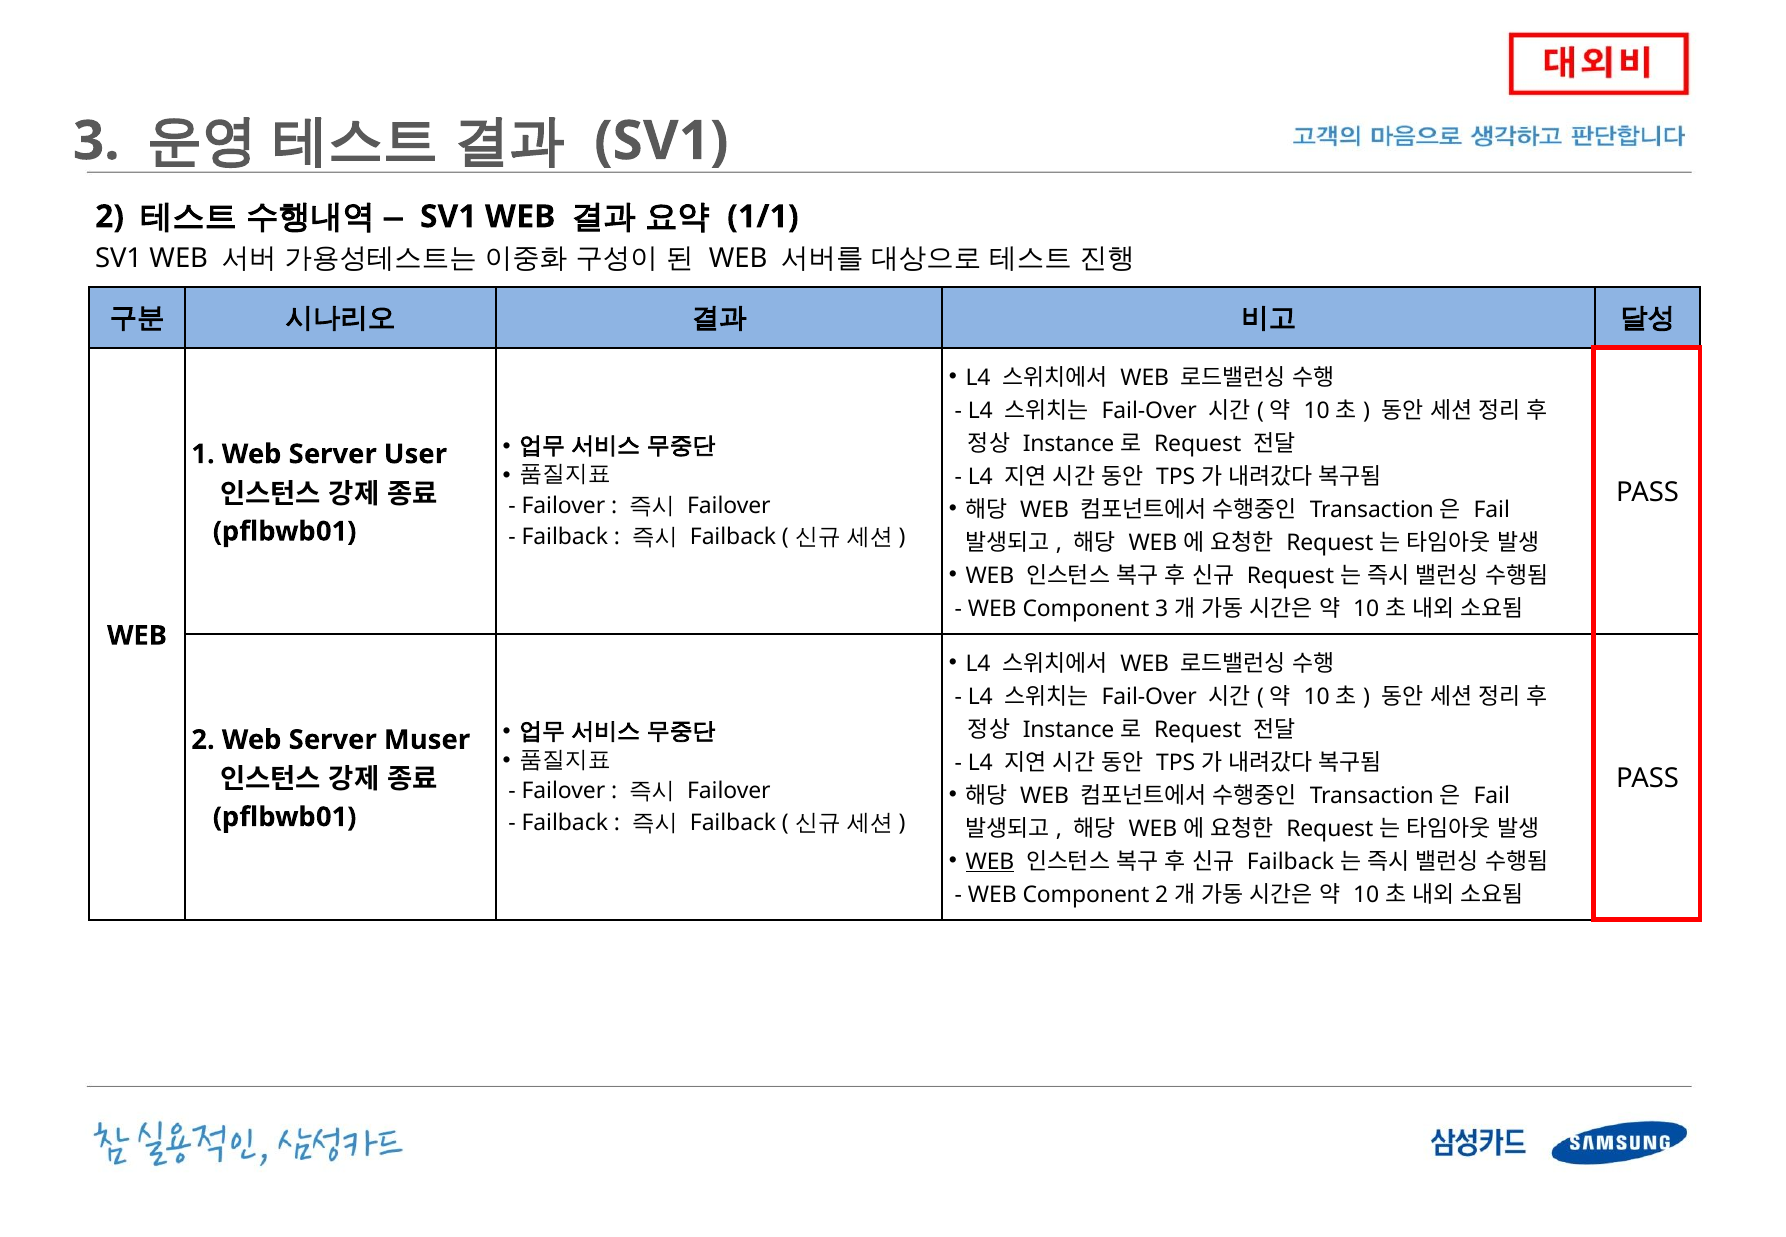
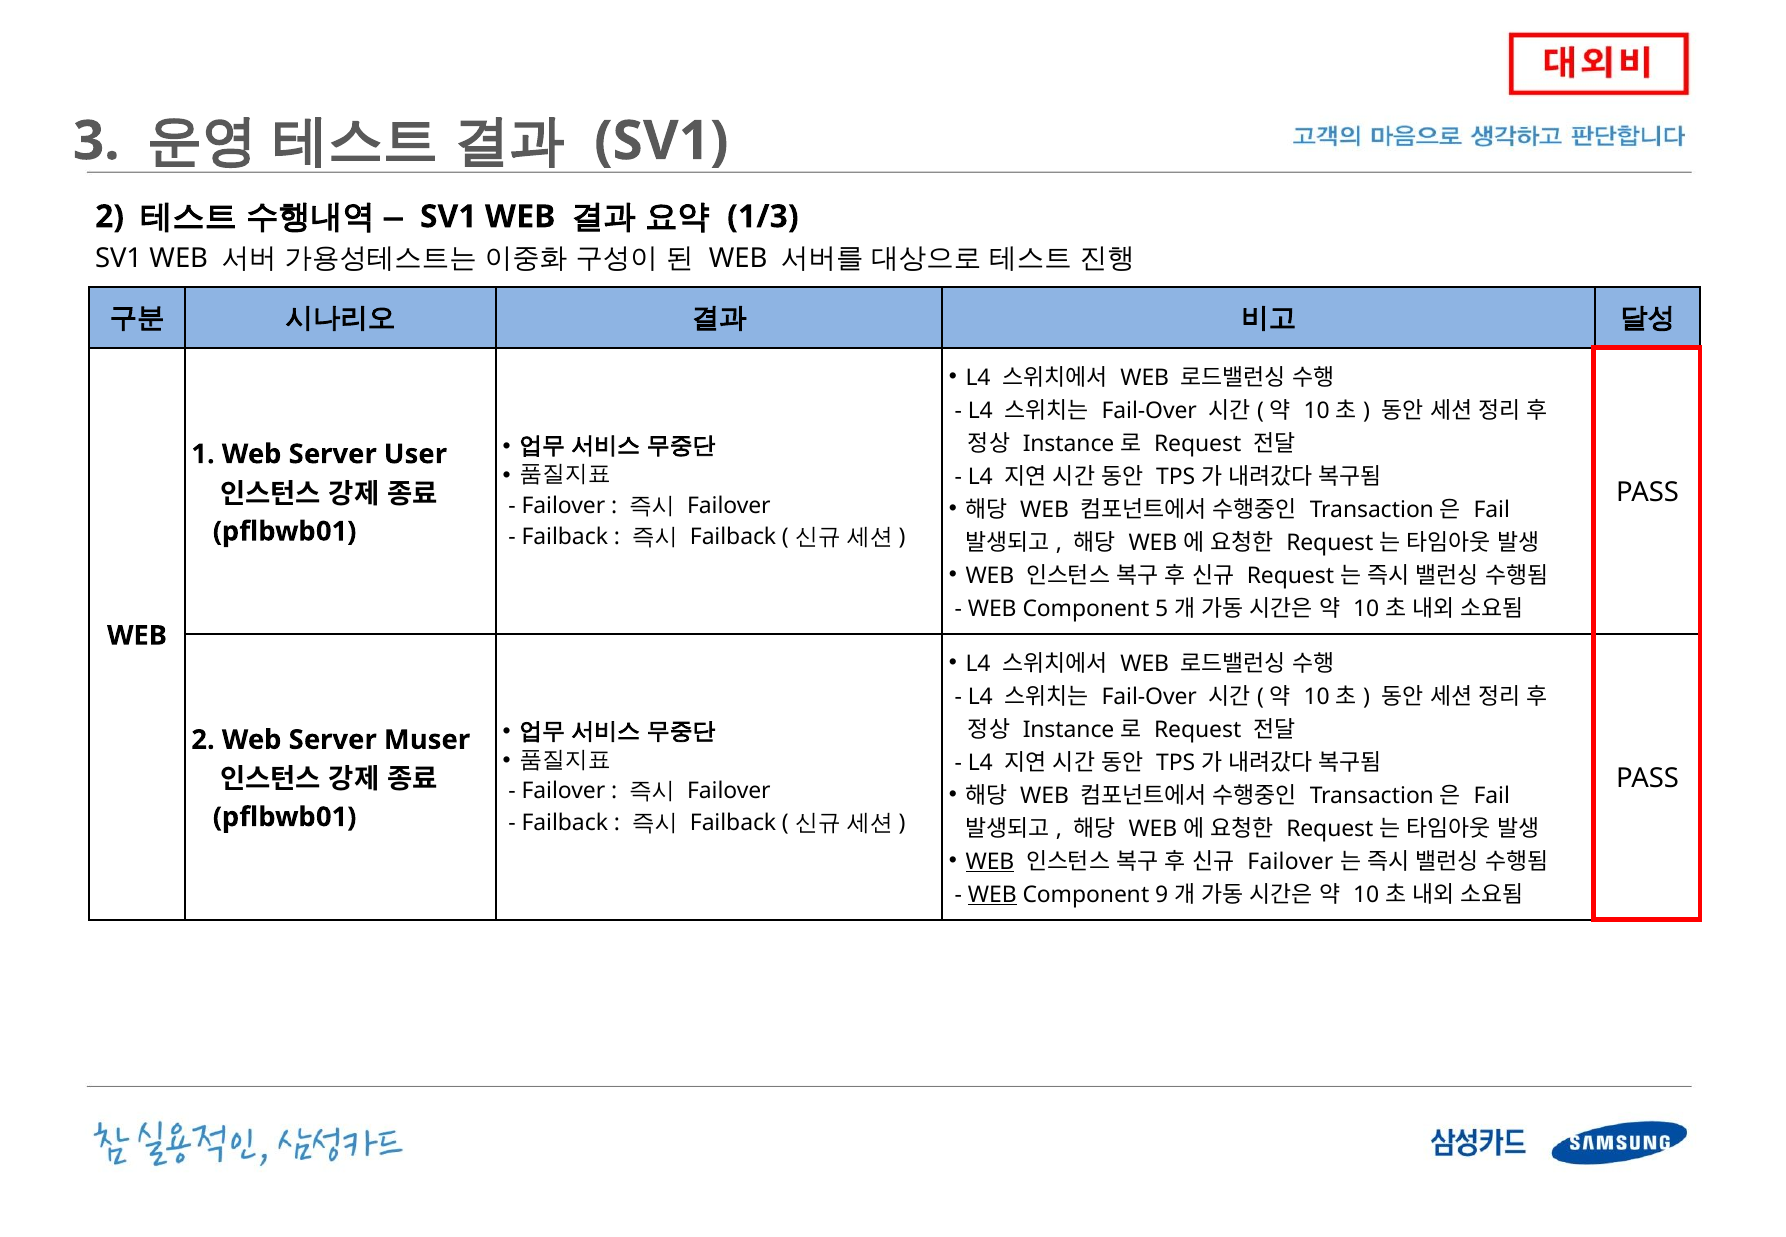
1/1: 1/1 -> 1/3
Component 3: 3 -> 5
Failback at (1291, 861): Failback -> Failover
WEB at (992, 894) underline: none -> present
Component 2: 2 -> 9
